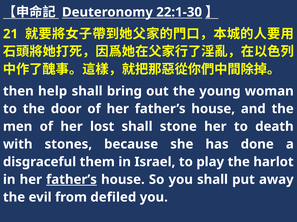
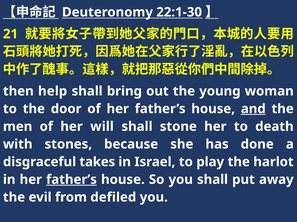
and underline: none -> present
lost: lost -> will
them: them -> takes
